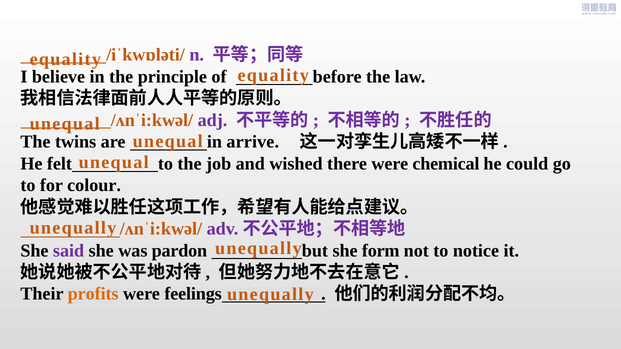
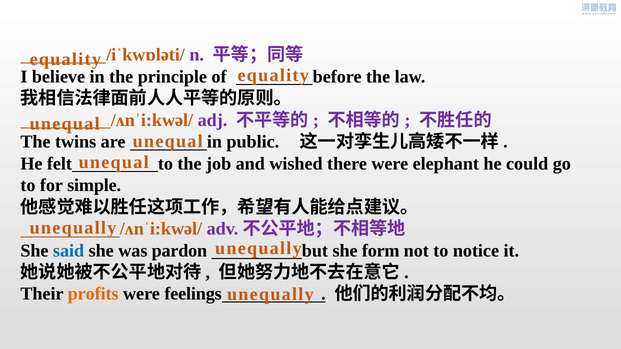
arrive: arrive -> public
chemical: chemical -> elephant
colour: colour -> simple
said colour: purple -> blue
